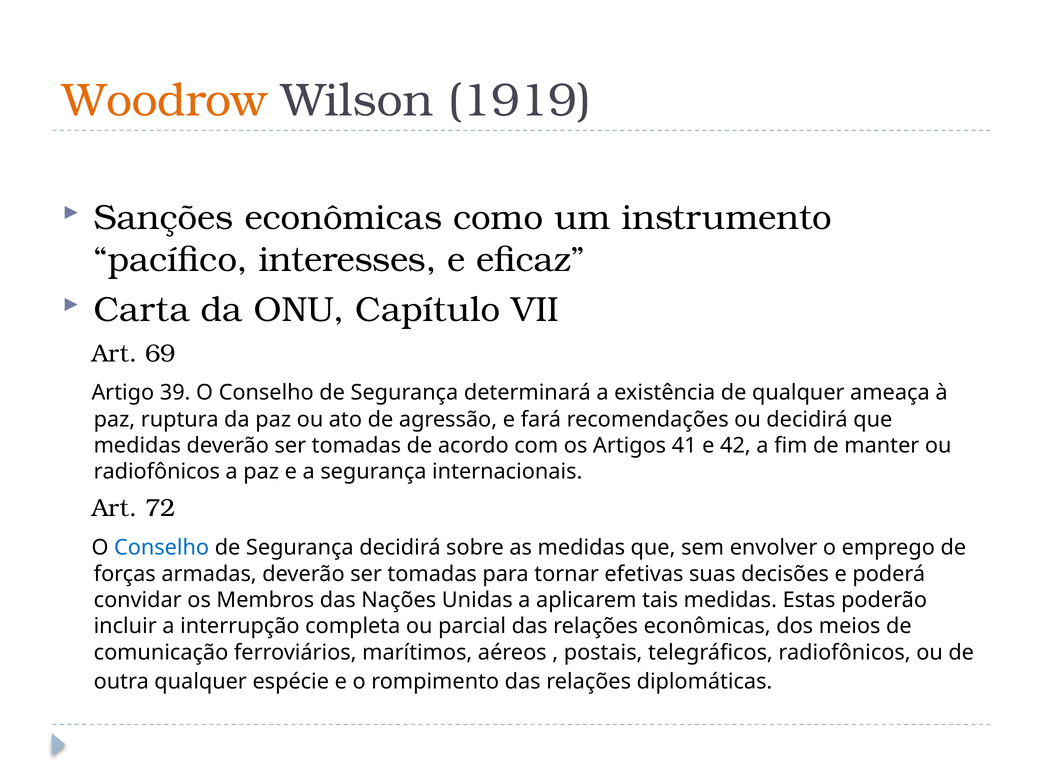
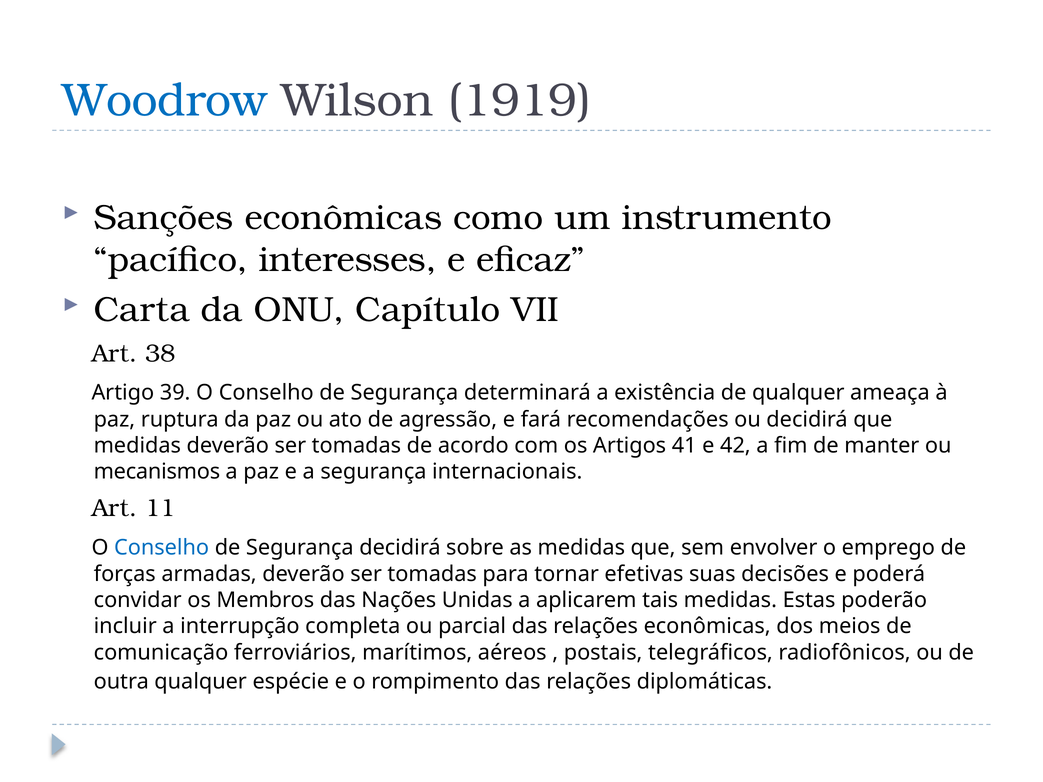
Woodrow colour: orange -> blue
69: 69 -> 38
radiofônicos at (157, 472): radiofônicos -> mecanismos
72: 72 -> 11
